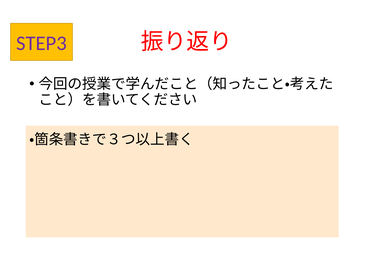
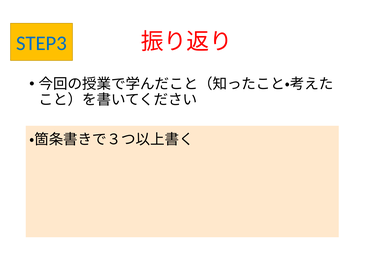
STEP3 colour: purple -> blue
